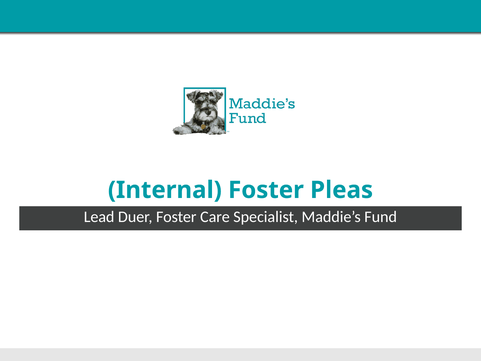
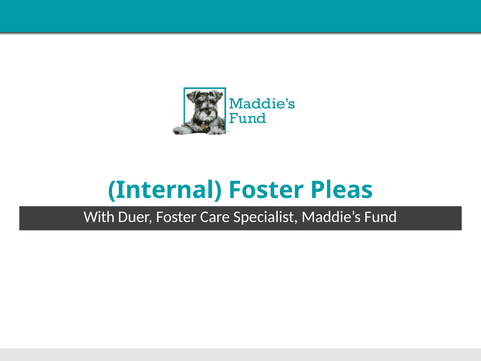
Lead: Lead -> With
